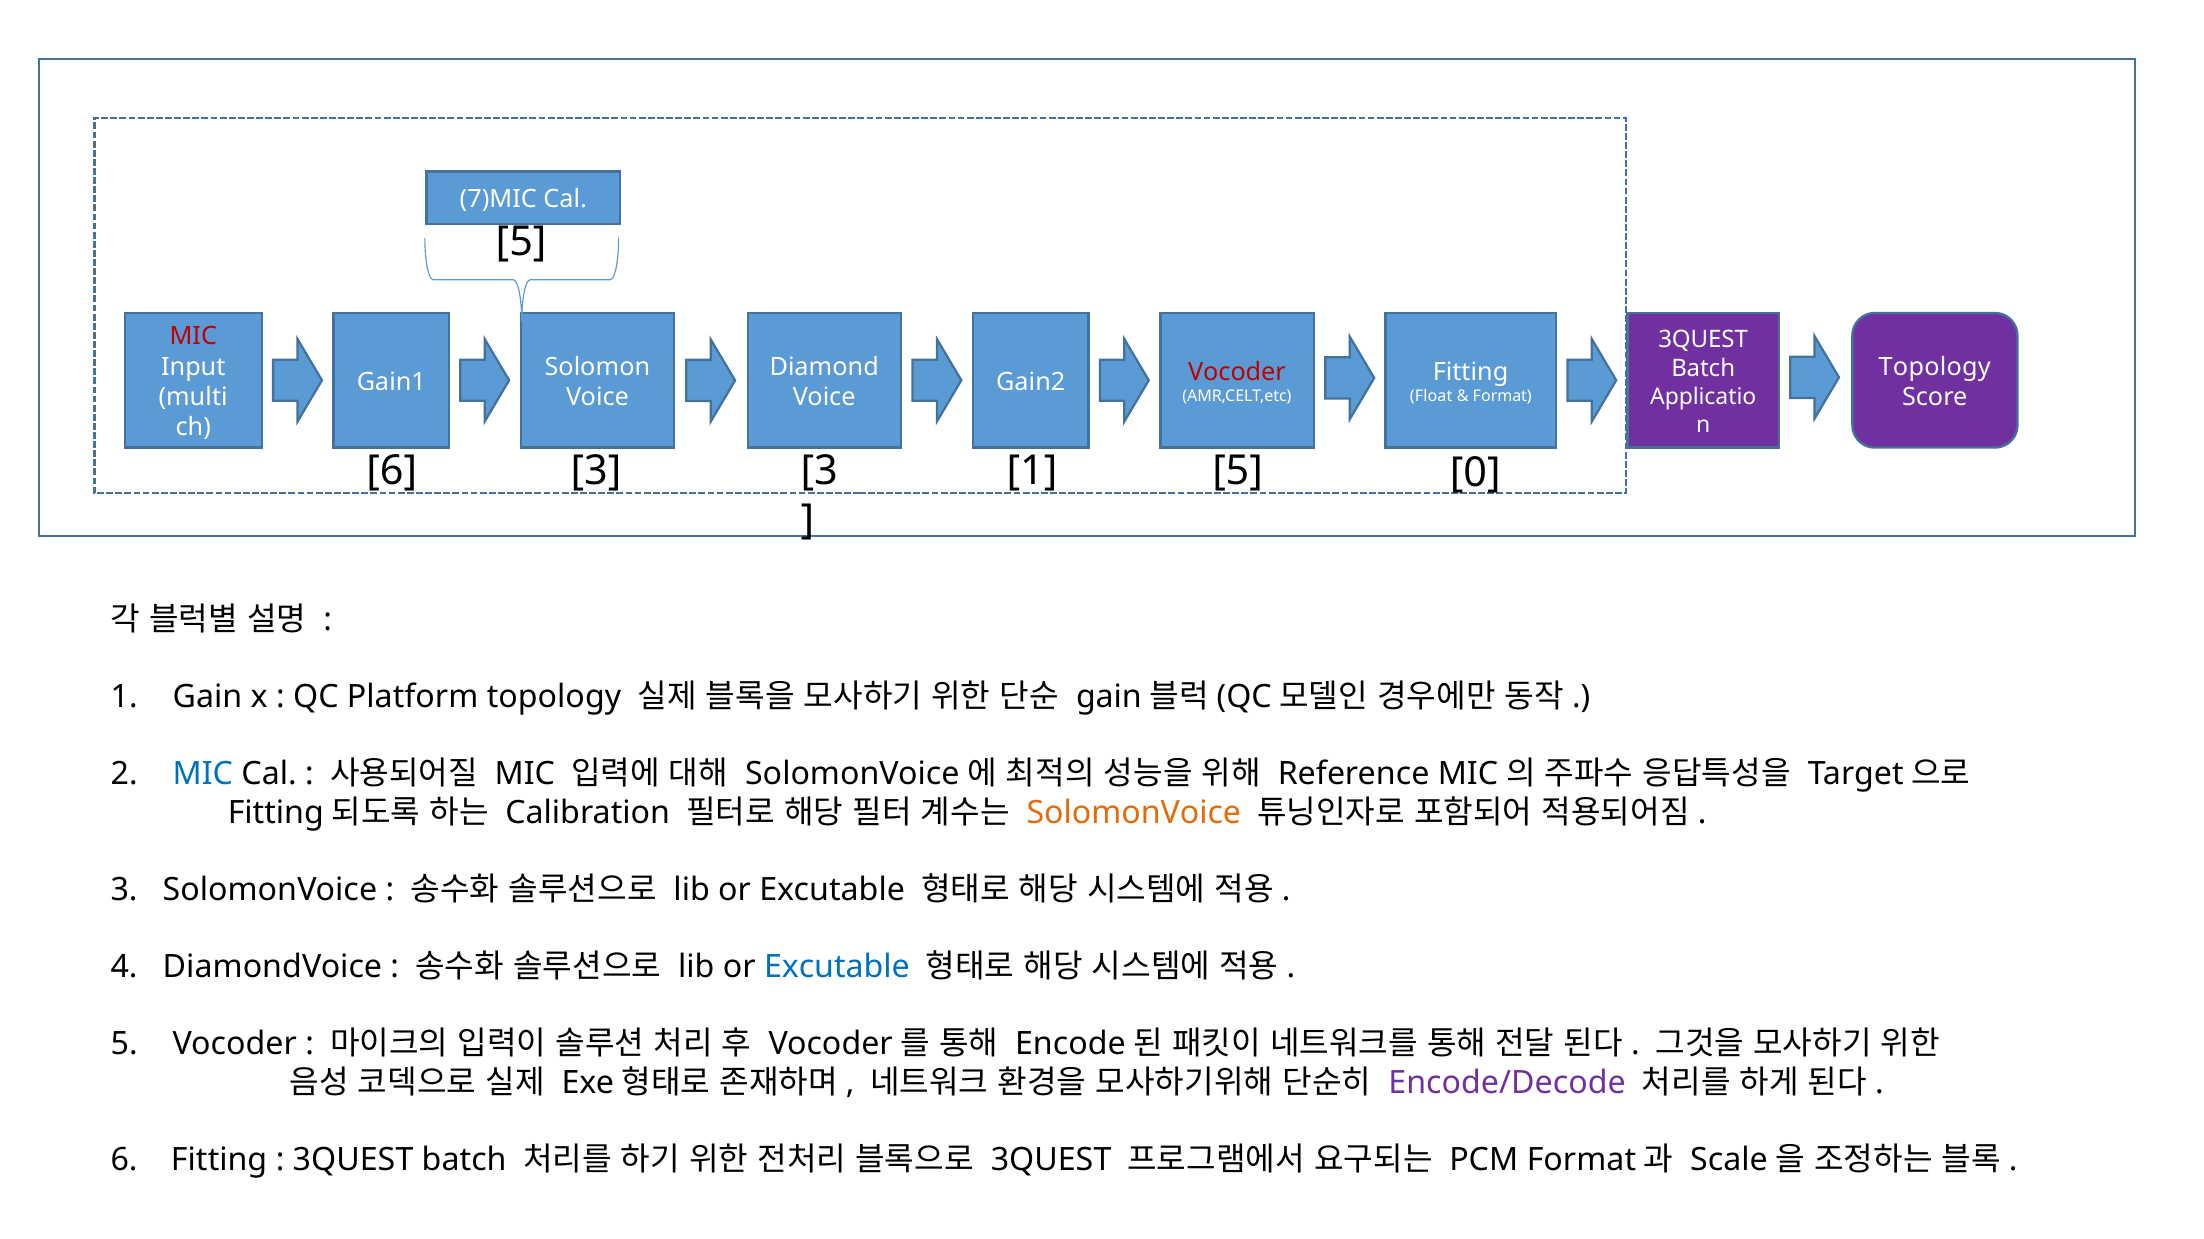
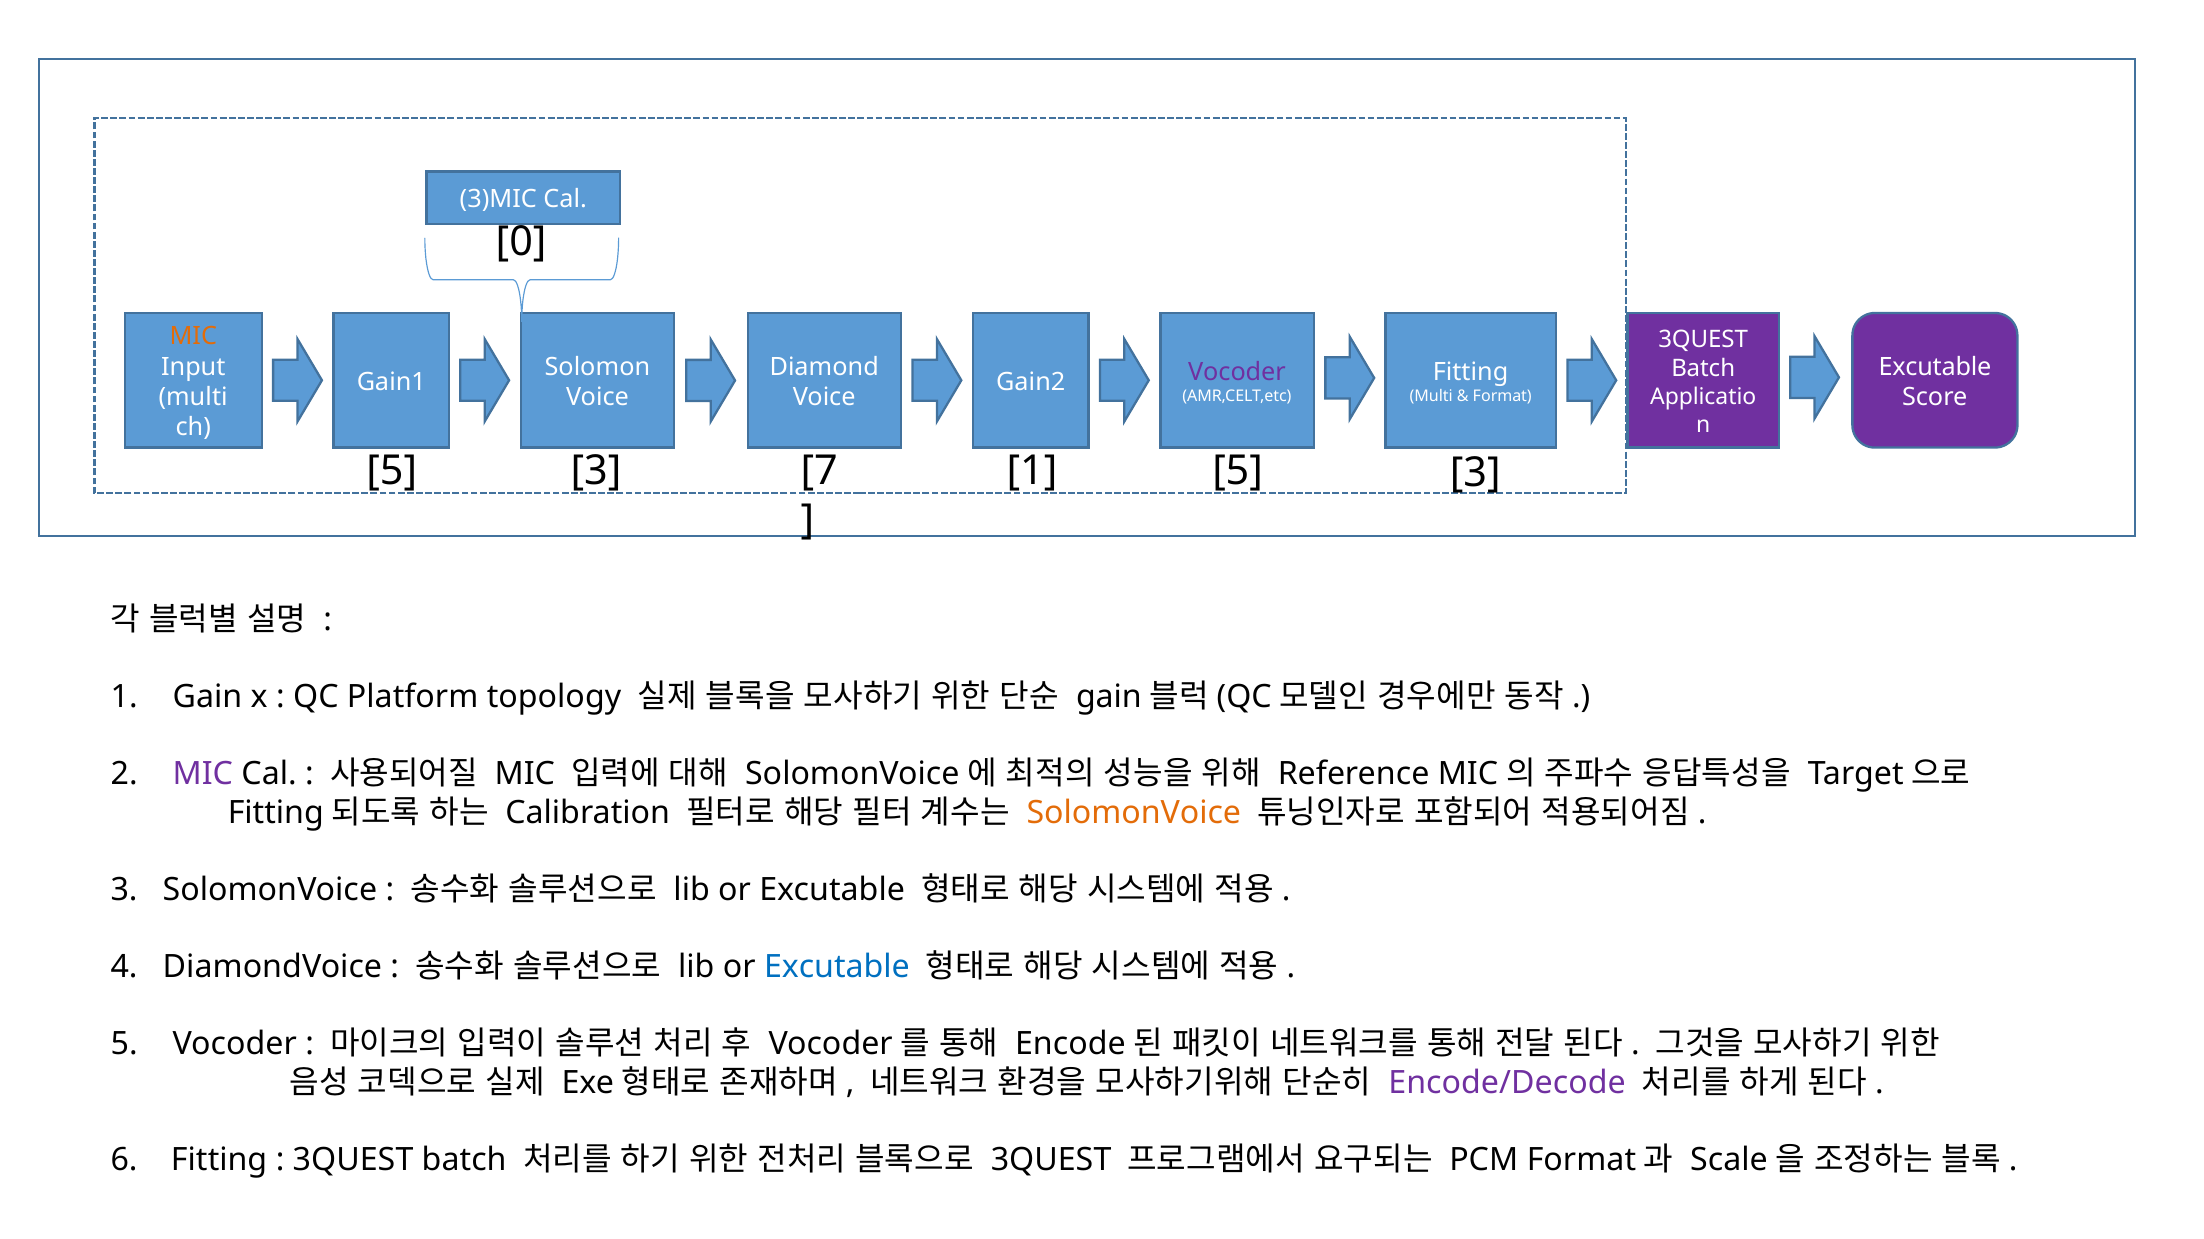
7)MIC: 7)MIC -> 3)MIC
5 at (521, 242): 5 -> 0
MIC at (193, 337) colour: red -> orange
Topology at (1935, 367): Topology -> Excutable
Vocoder at (1237, 373) colour: red -> purple
Float at (1431, 397): Float -> Multi
6 at (392, 471): 6 -> 5
5 0: 0 -> 3
3 3: 3 -> 7
MIC at (203, 774) colour: blue -> purple
